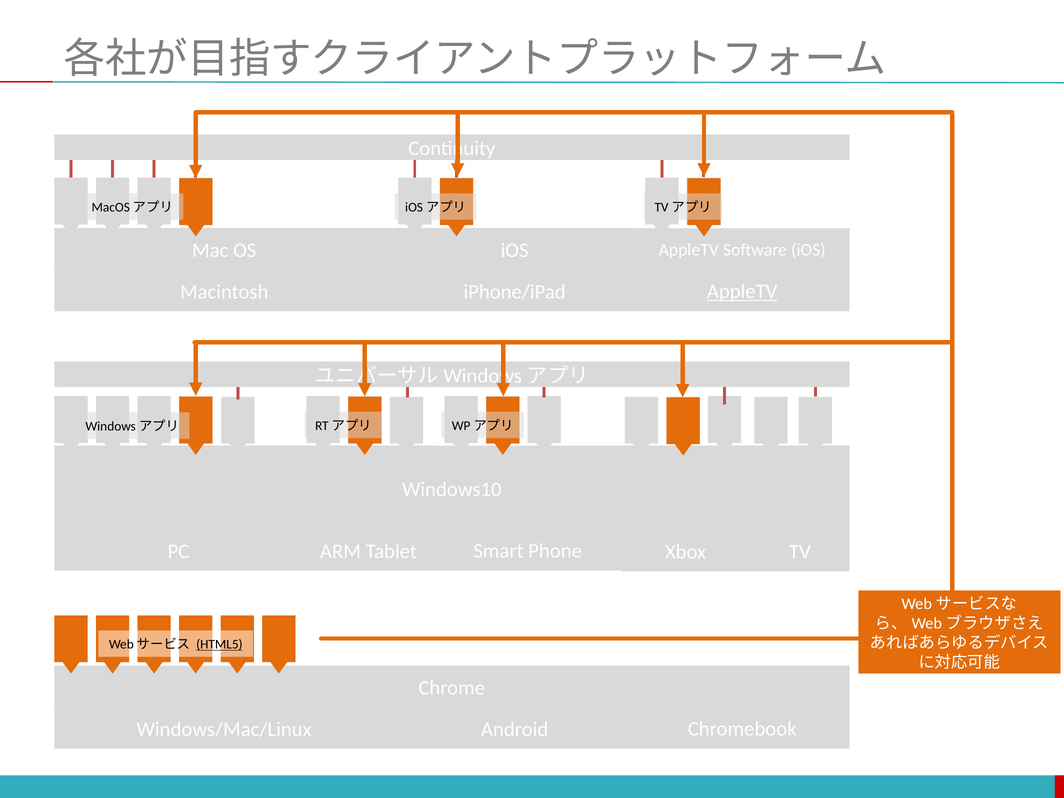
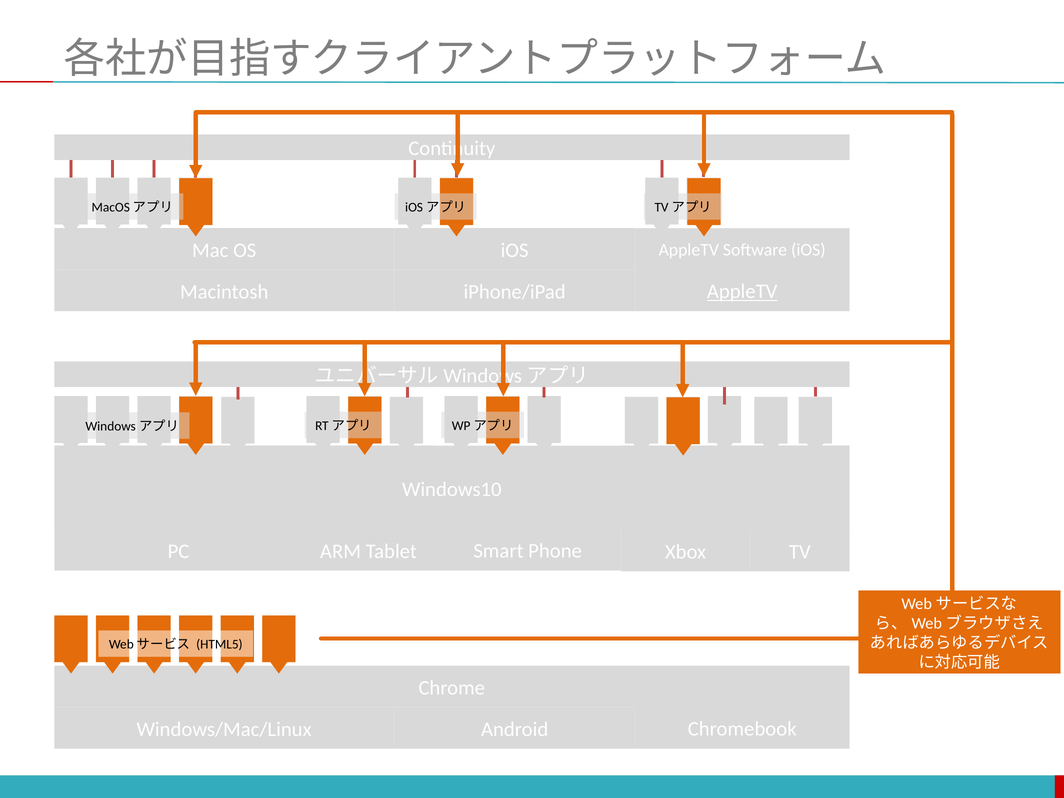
HTML5 underline: present -> none
